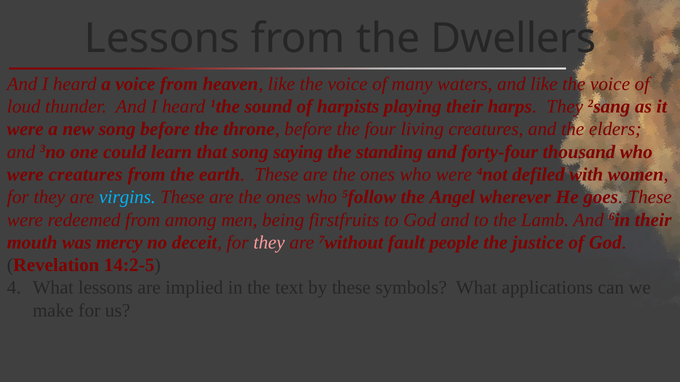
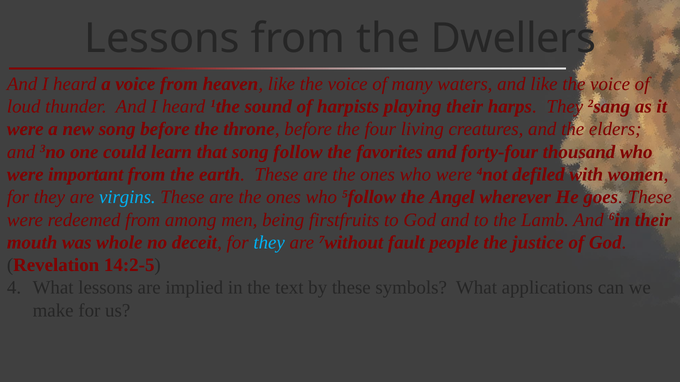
saying: saying -> follow
standing: standing -> favorites
were creatures: creatures -> important
mercy: mercy -> whole
they at (269, 243) colour: pink -> light blue
